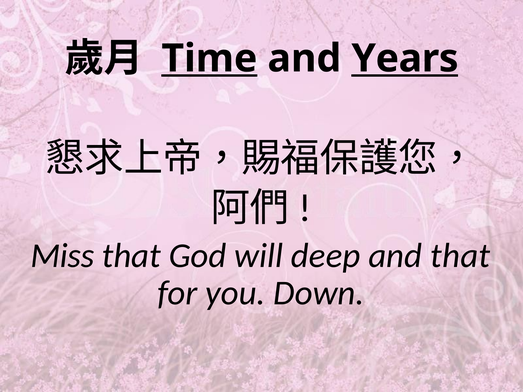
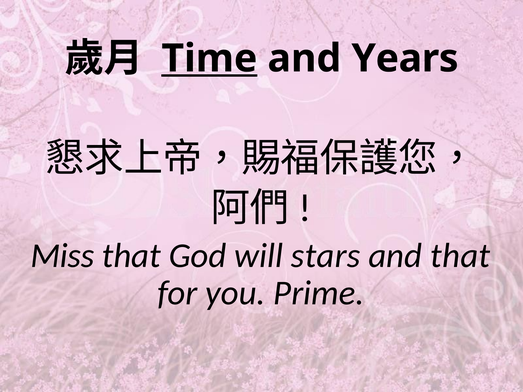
Years underline: present -> none
deep: deep -> stars
Down: Down -> Prime
